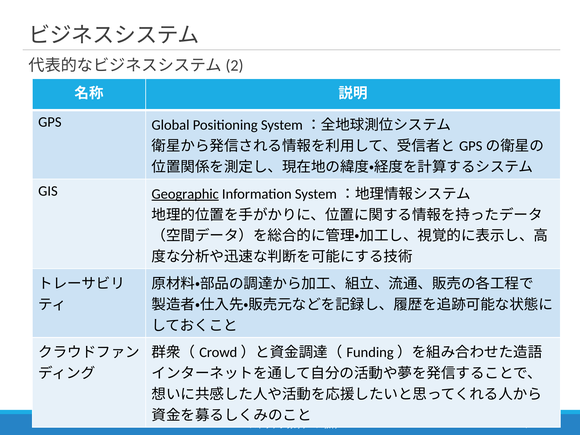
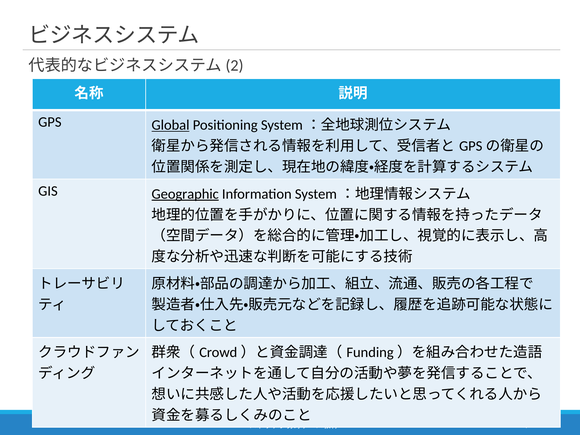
Global underline: none -> present
